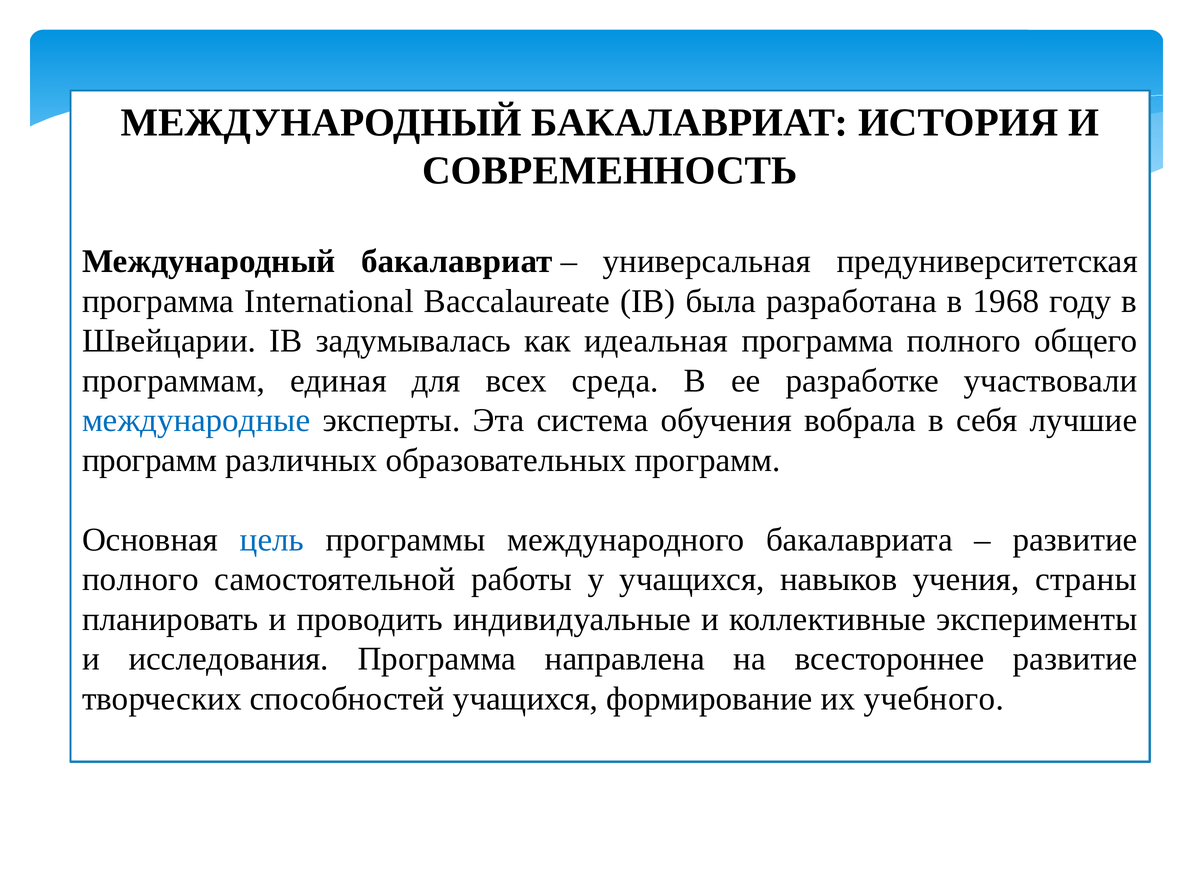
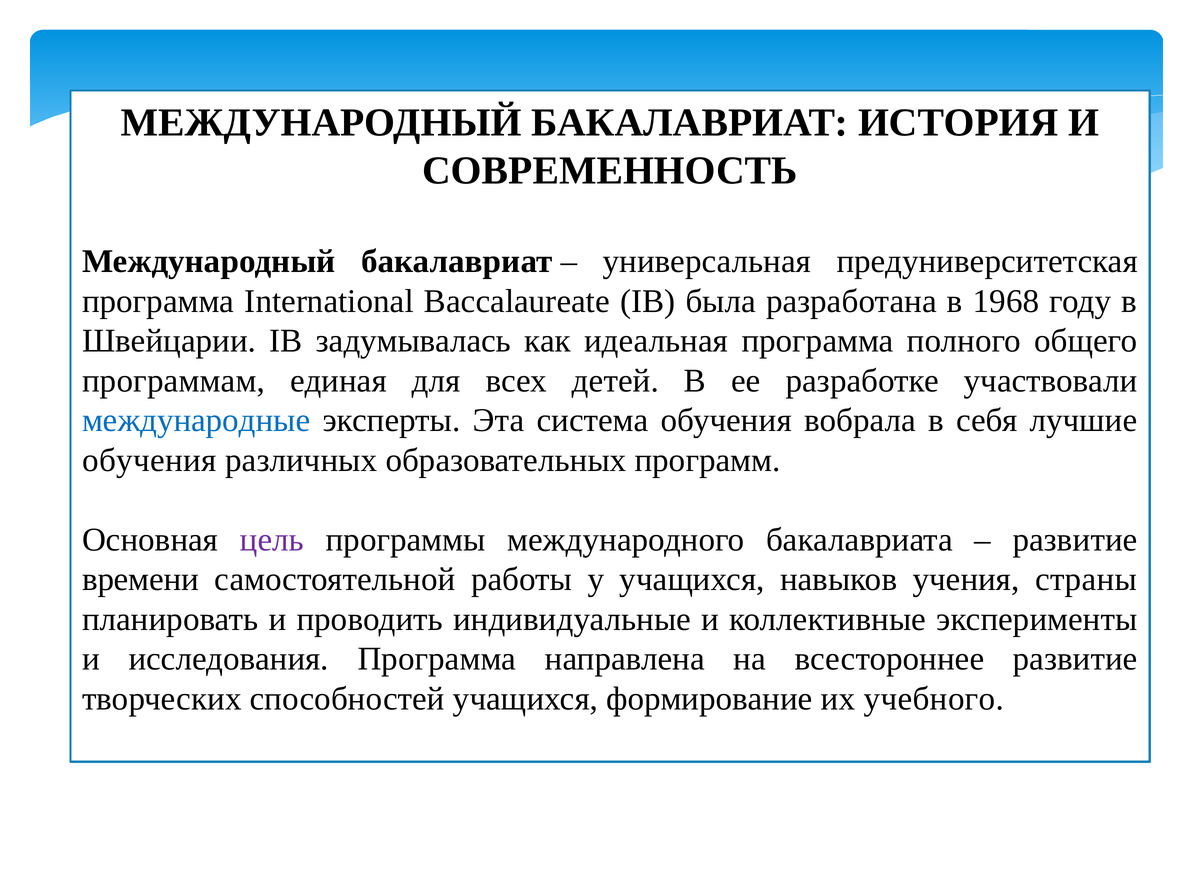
среда: среда -> детей
программ at (150, 460): программ -> обучения
цель colour: blue -> purple
полного at (140, 579): полного -> времени
